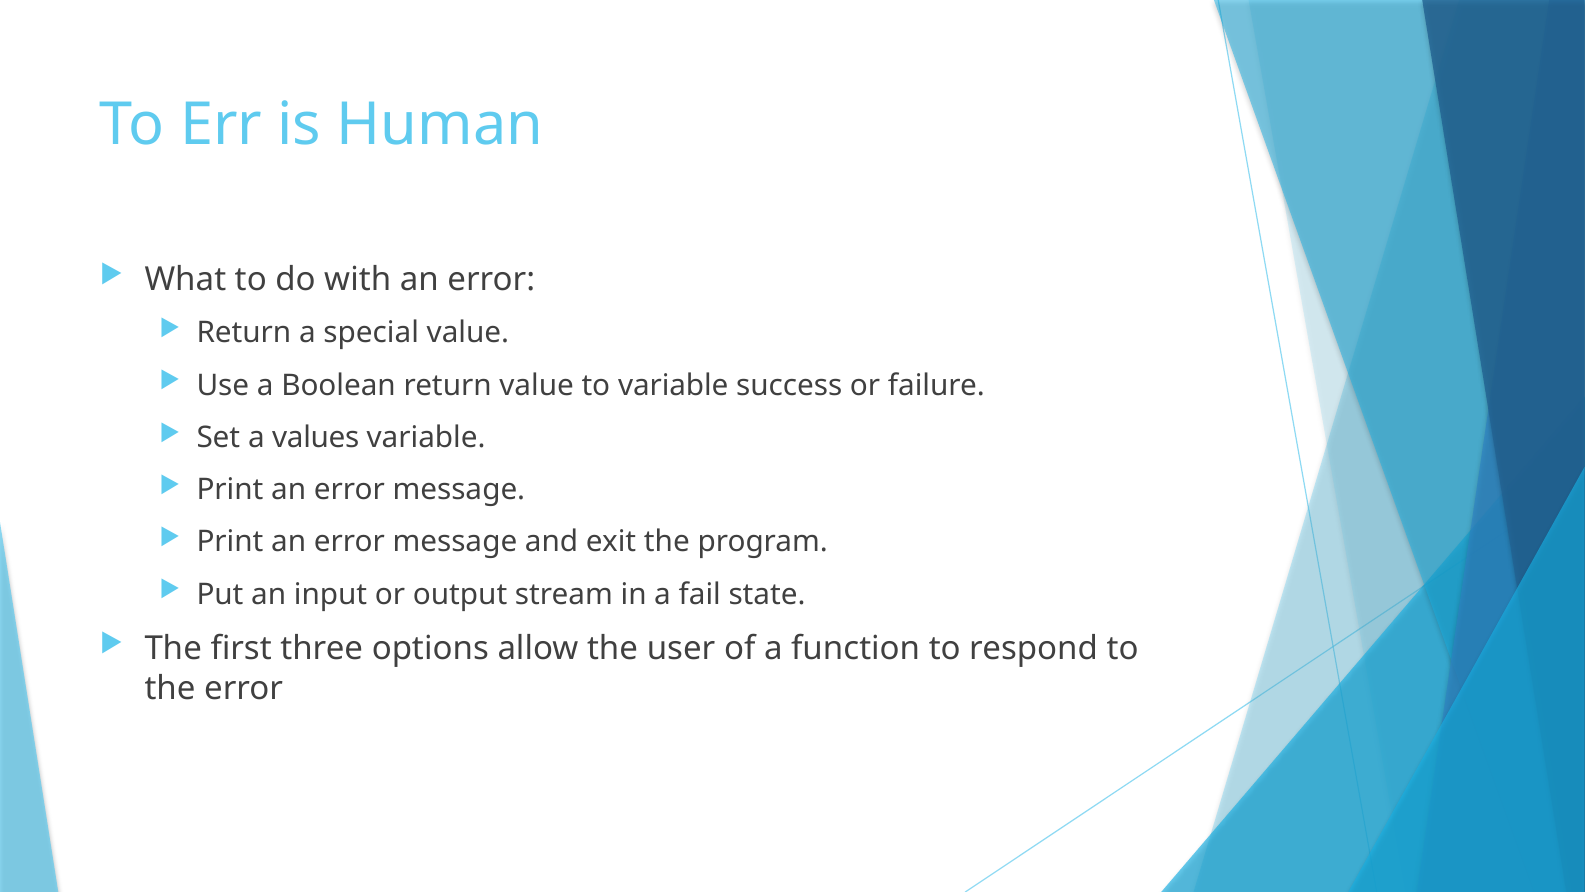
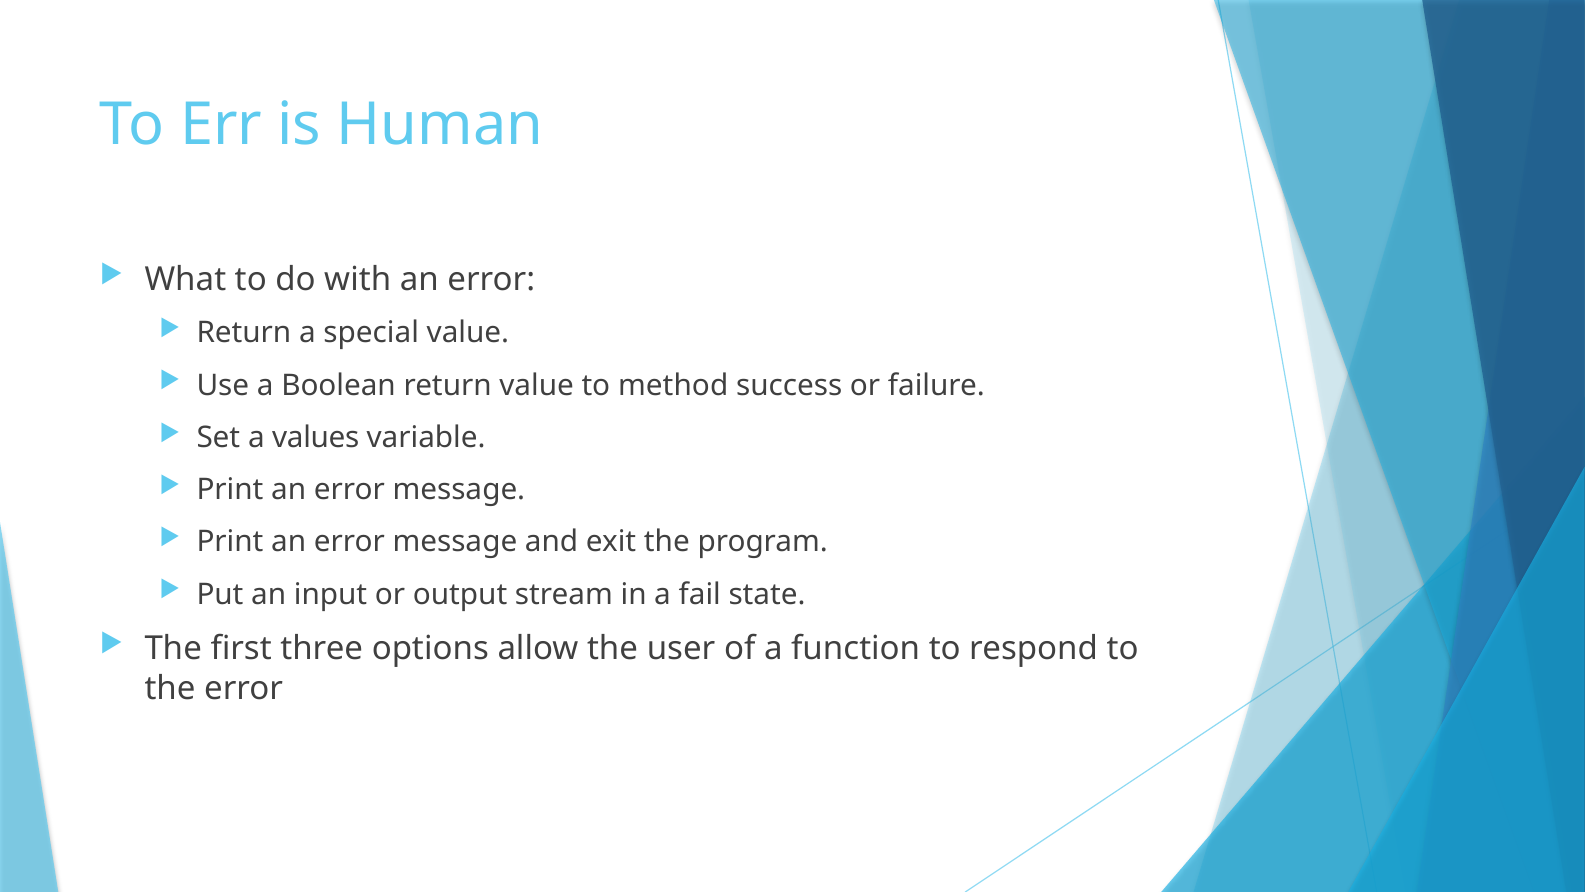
to variable: variable -> method
